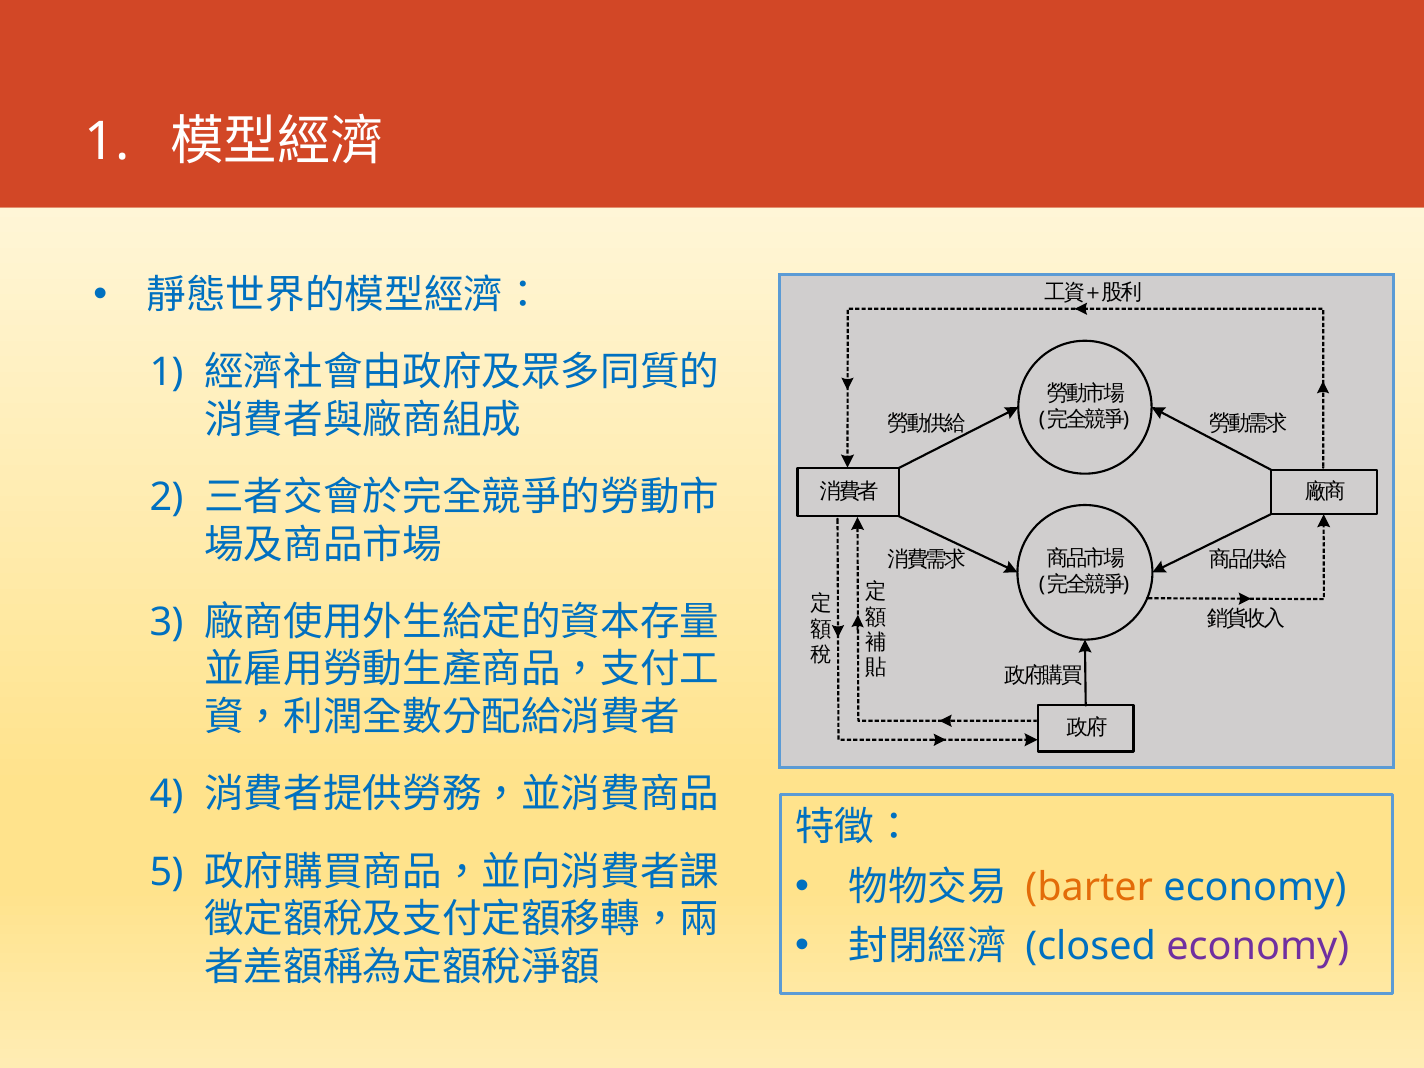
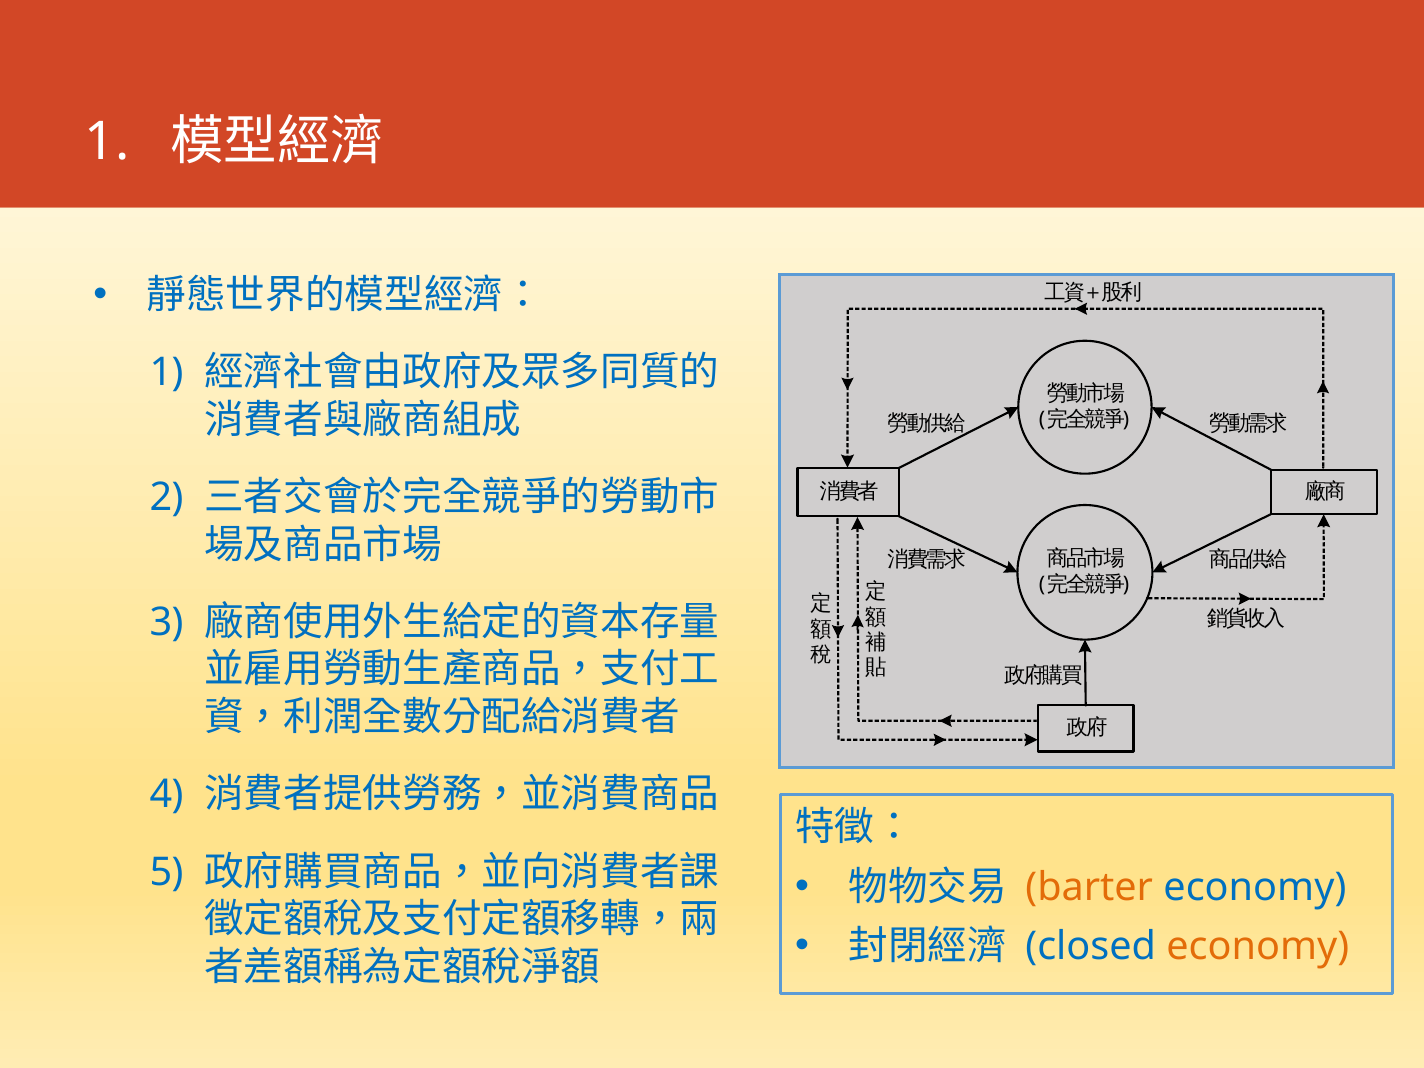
economy at (1258, 947) colour: purple -> orange
